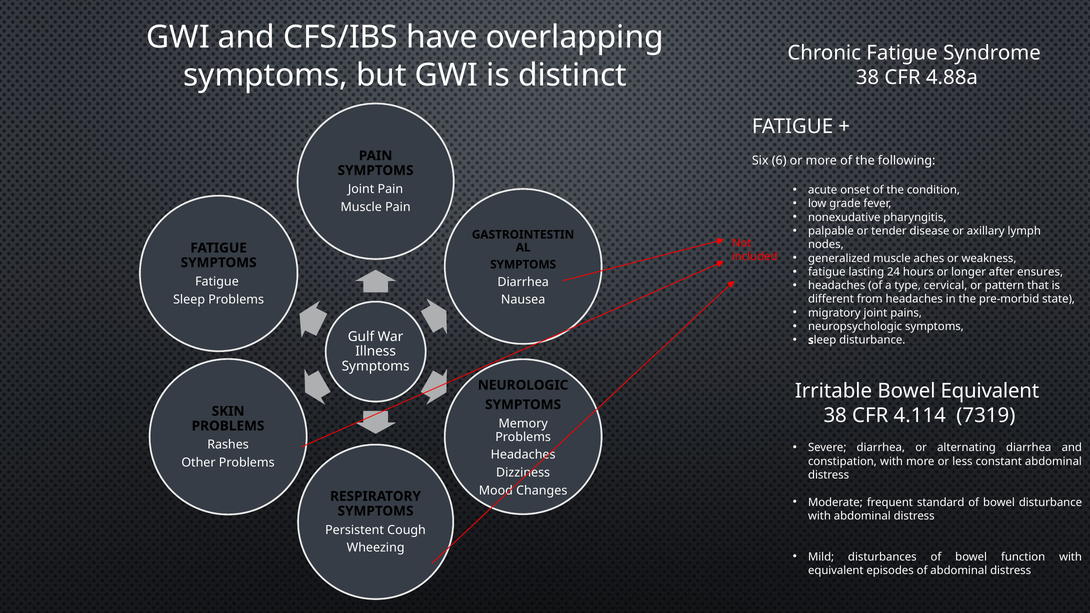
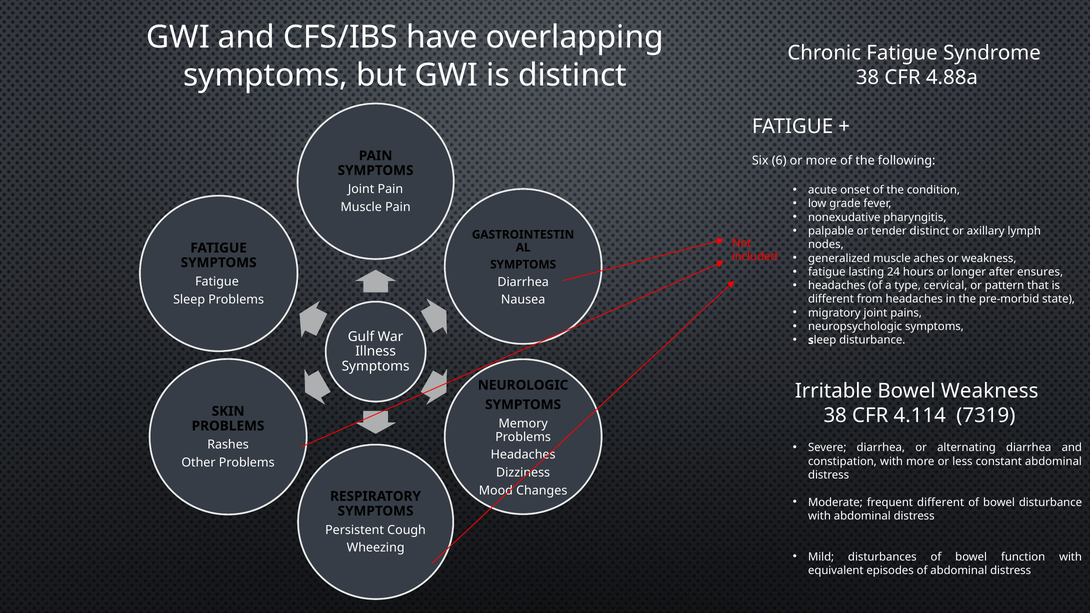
tender disease: disease -> distinct
Bowel Equivalent: Equivalent -> Weakness
frequent standard: standard -> different
